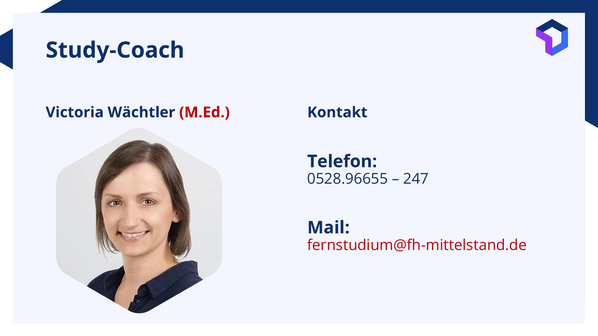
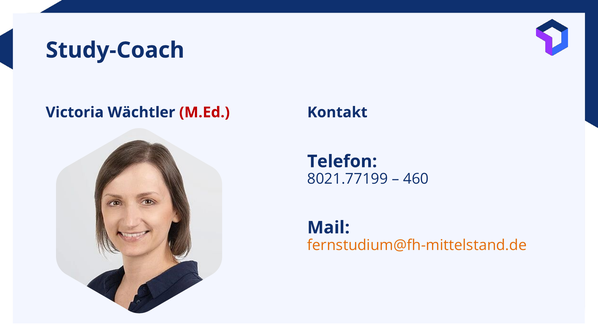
0528.96655: 0528.96655 -> 8021.77199
247: 247 -> 460
fernstudium@fh-mittelstand.de colour: red -> orange
